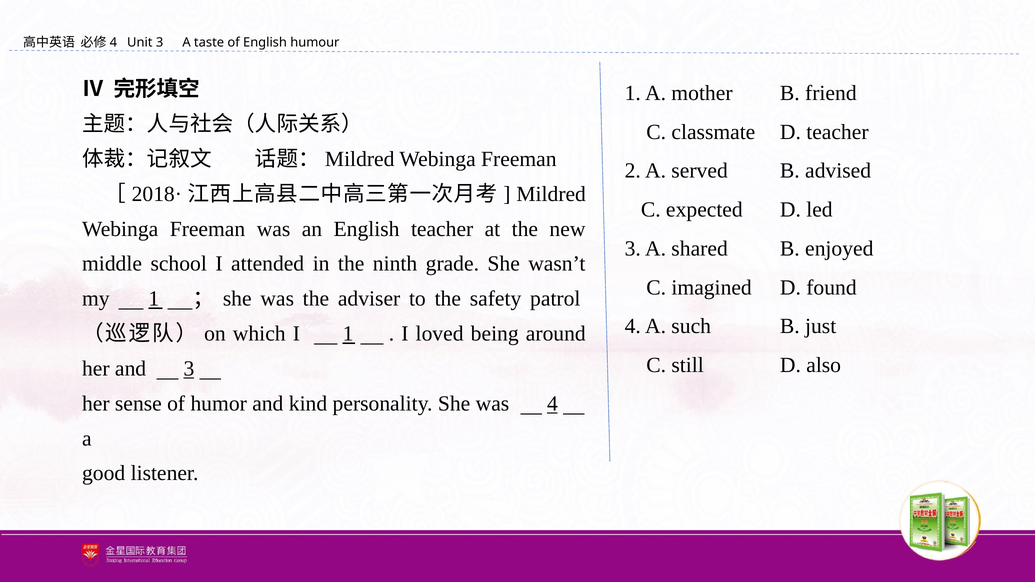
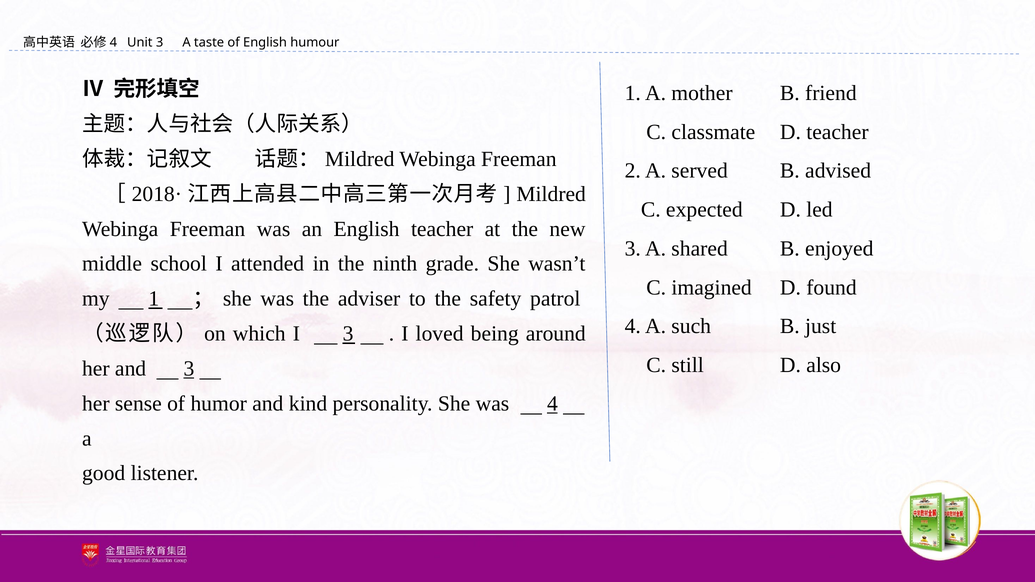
I 1: 1 -> 3
